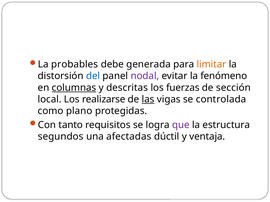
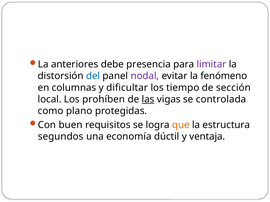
probables: probables -> anteriores
generada: generada -> presencia
limitar colour: orange -> purple
columnas underline: present -> none
descritas: descritas -> dificultar
fuerzas: fuerzas -> tiempo
realizarse: realizarse -> prohíben
tanto: tanto -> buen
que colour: purple -> orange
afectadas: afectadas -> economía
